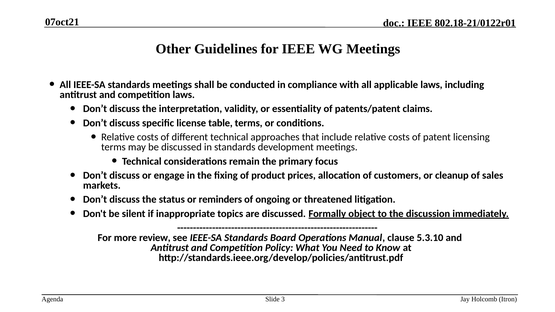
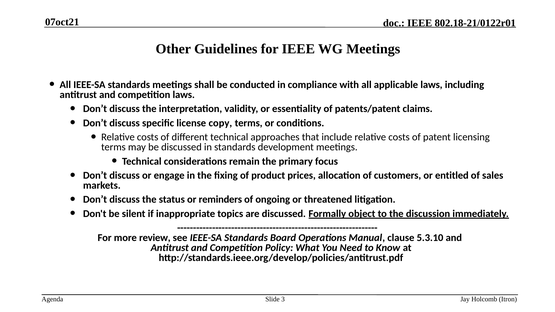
table: table -> copy
cleanup: cleanup -> entitled
